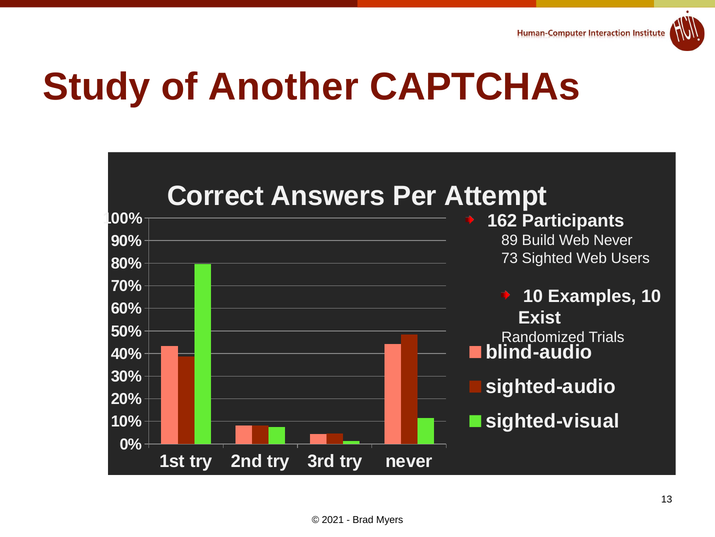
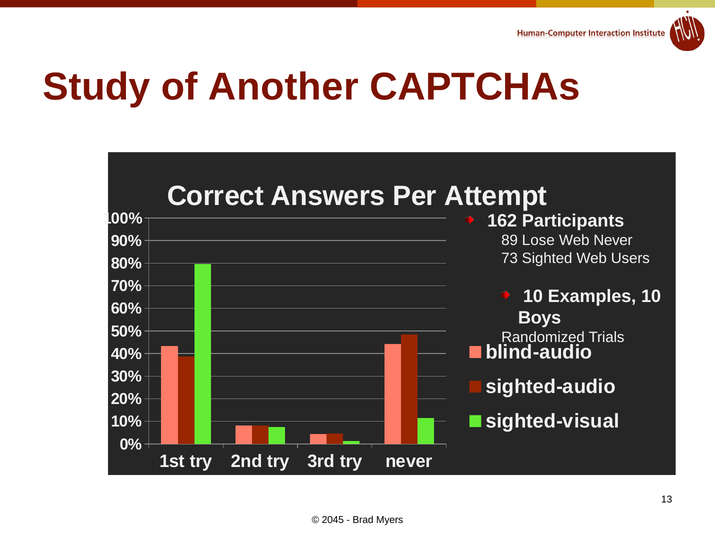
Build: Build -> Lose
Exist: Exist -> Boys
2021: 2021 -> 2045
